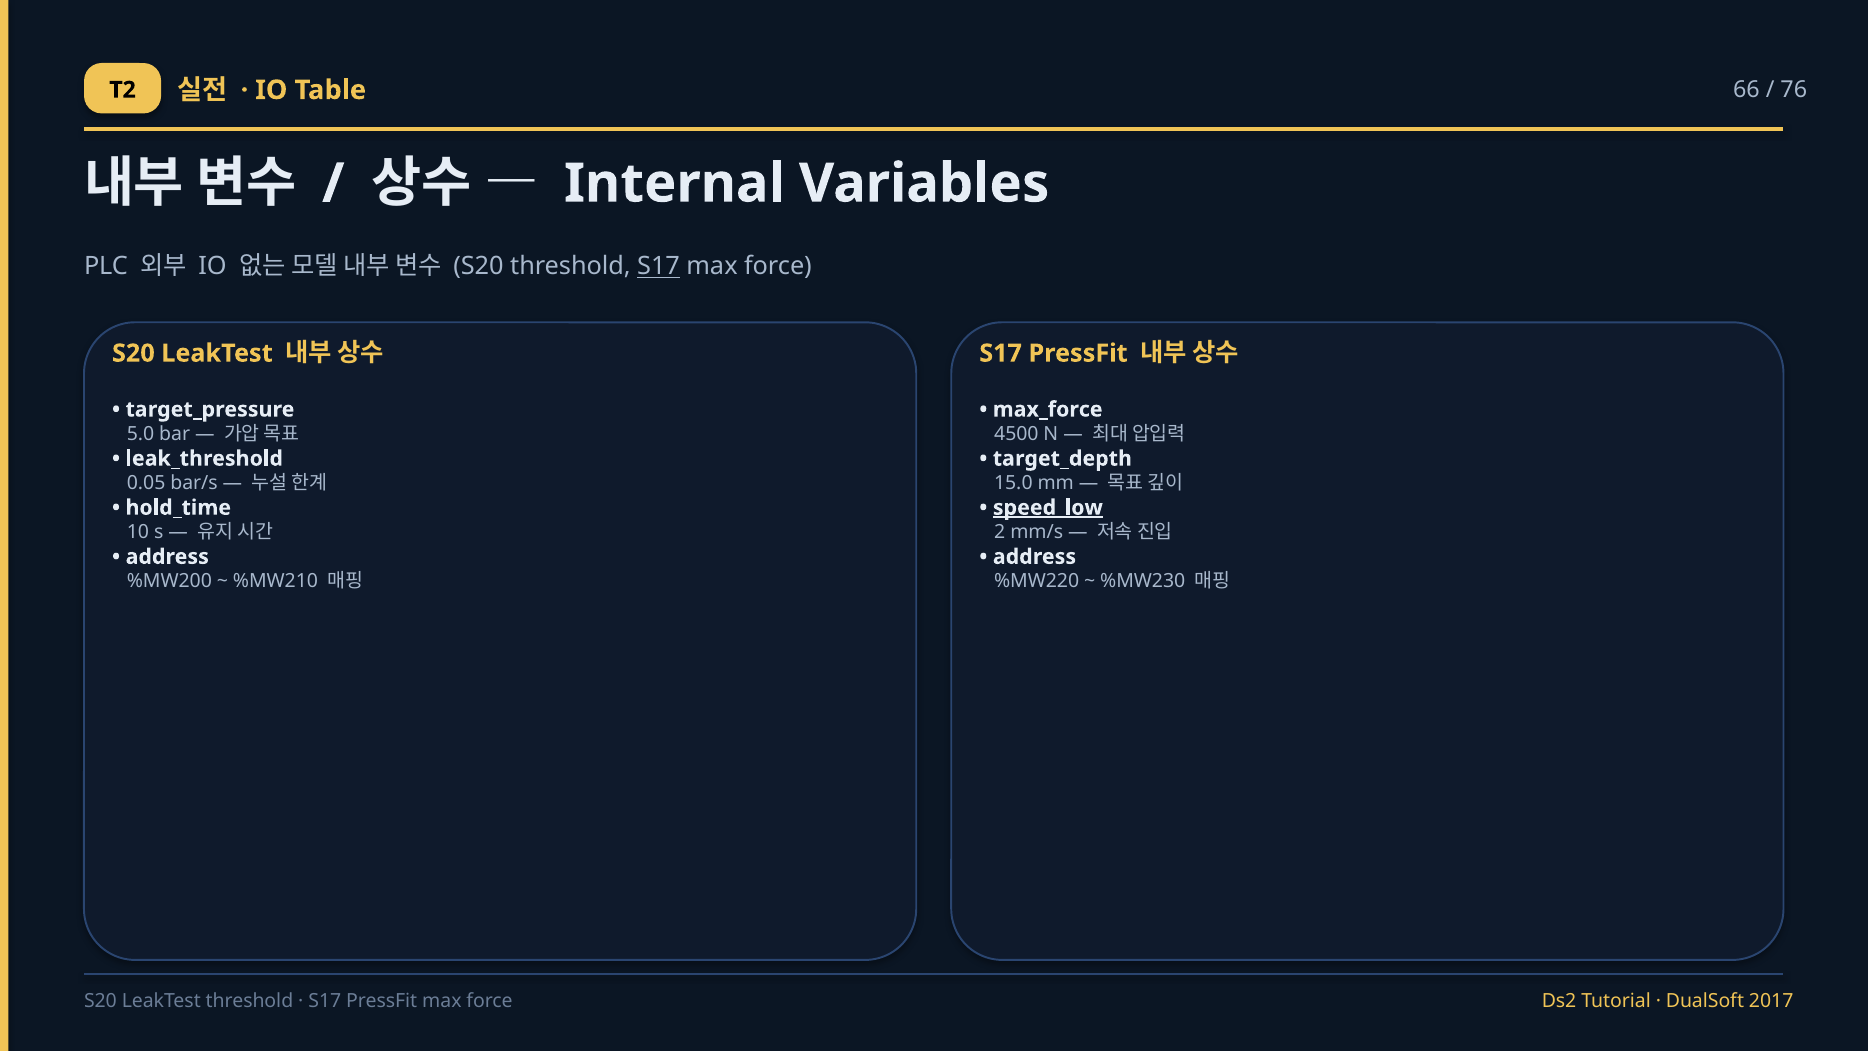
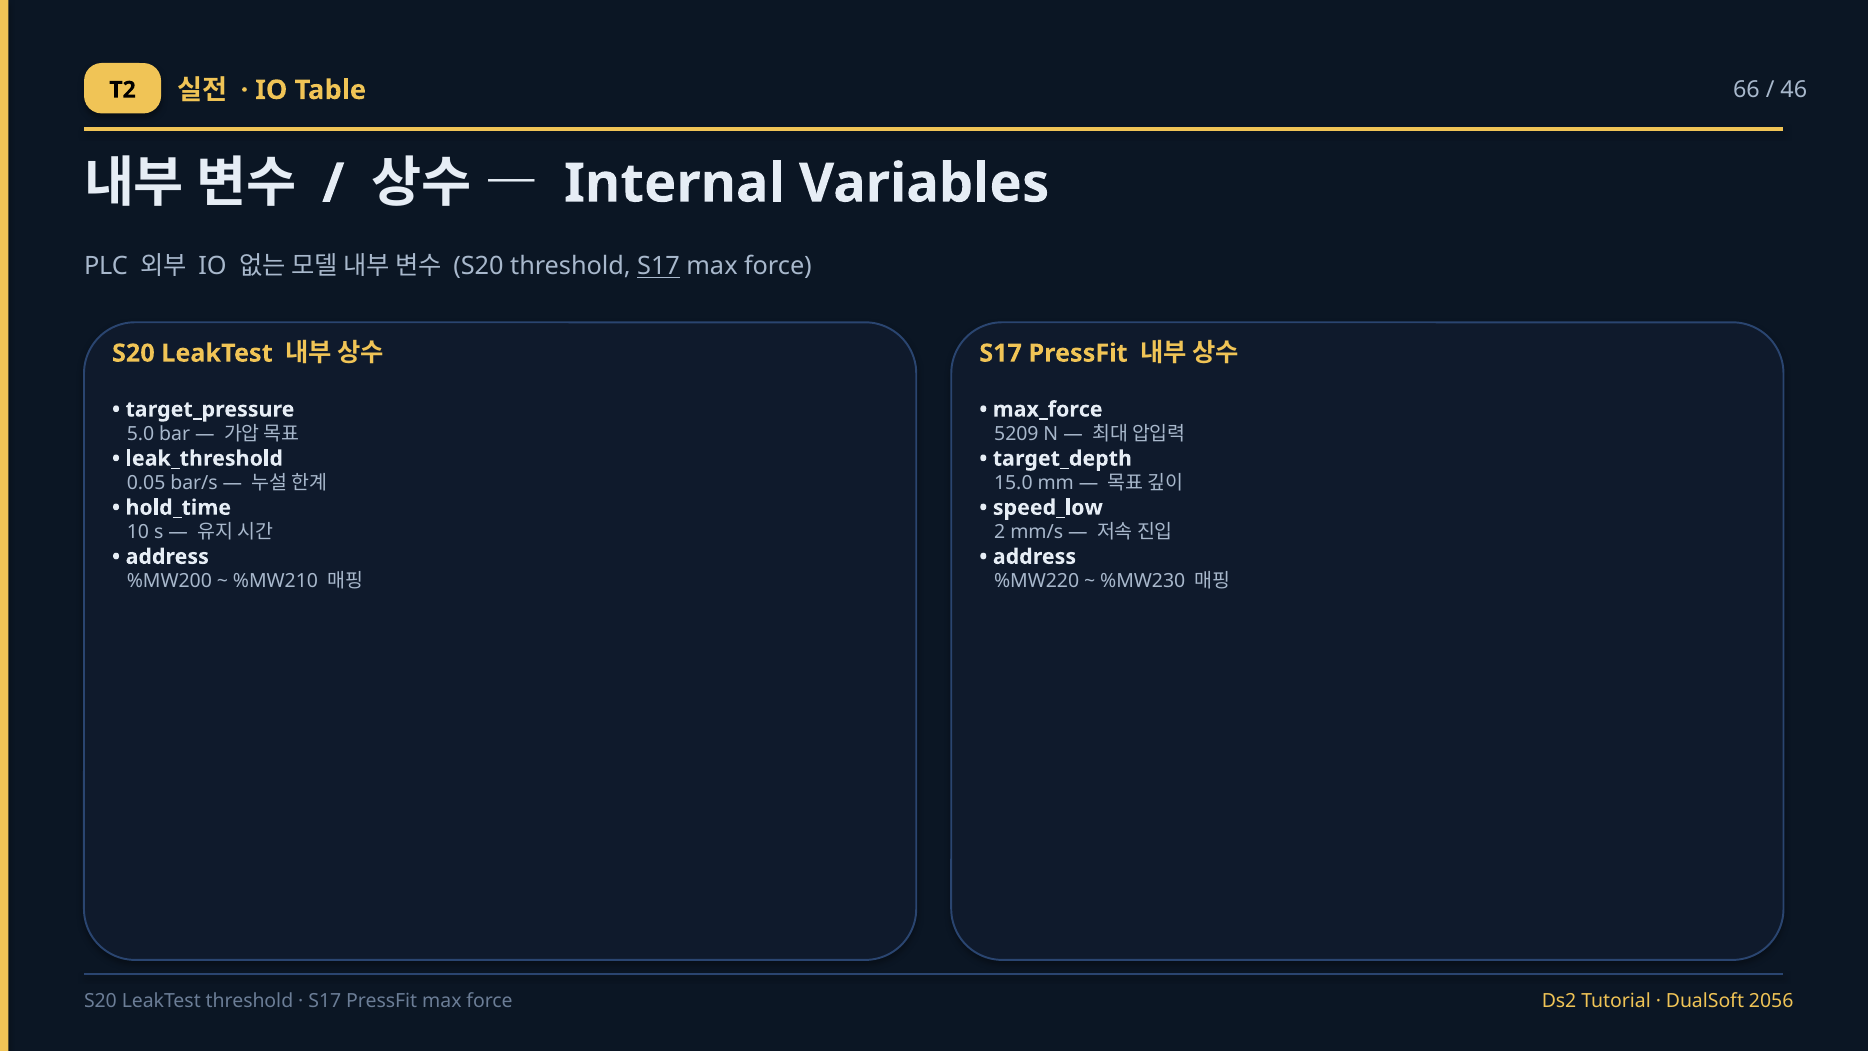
76: 76 -> 46
4500: 4500 -> 5209
speed_low underline: present -> none
2017: 2017 -> 2056
